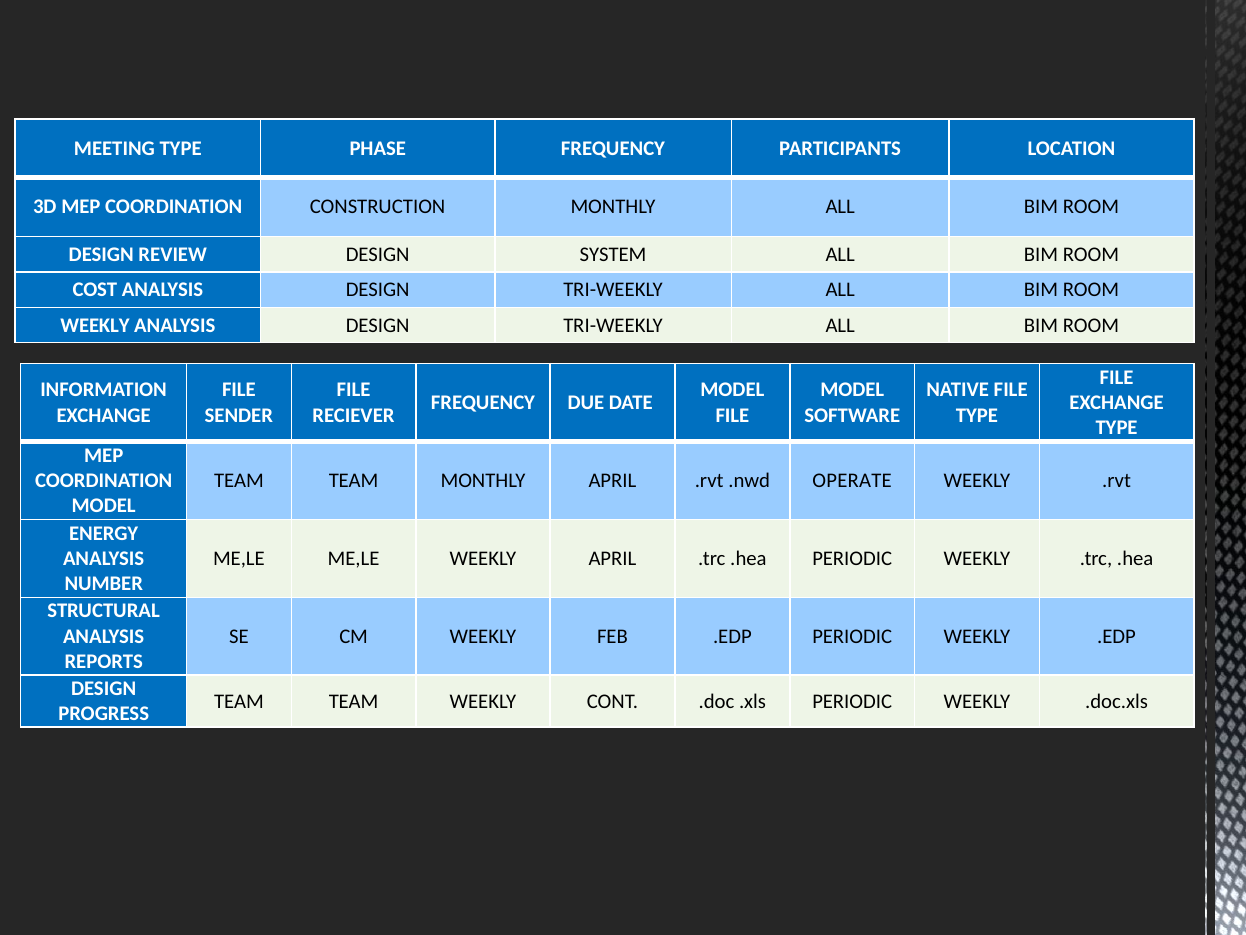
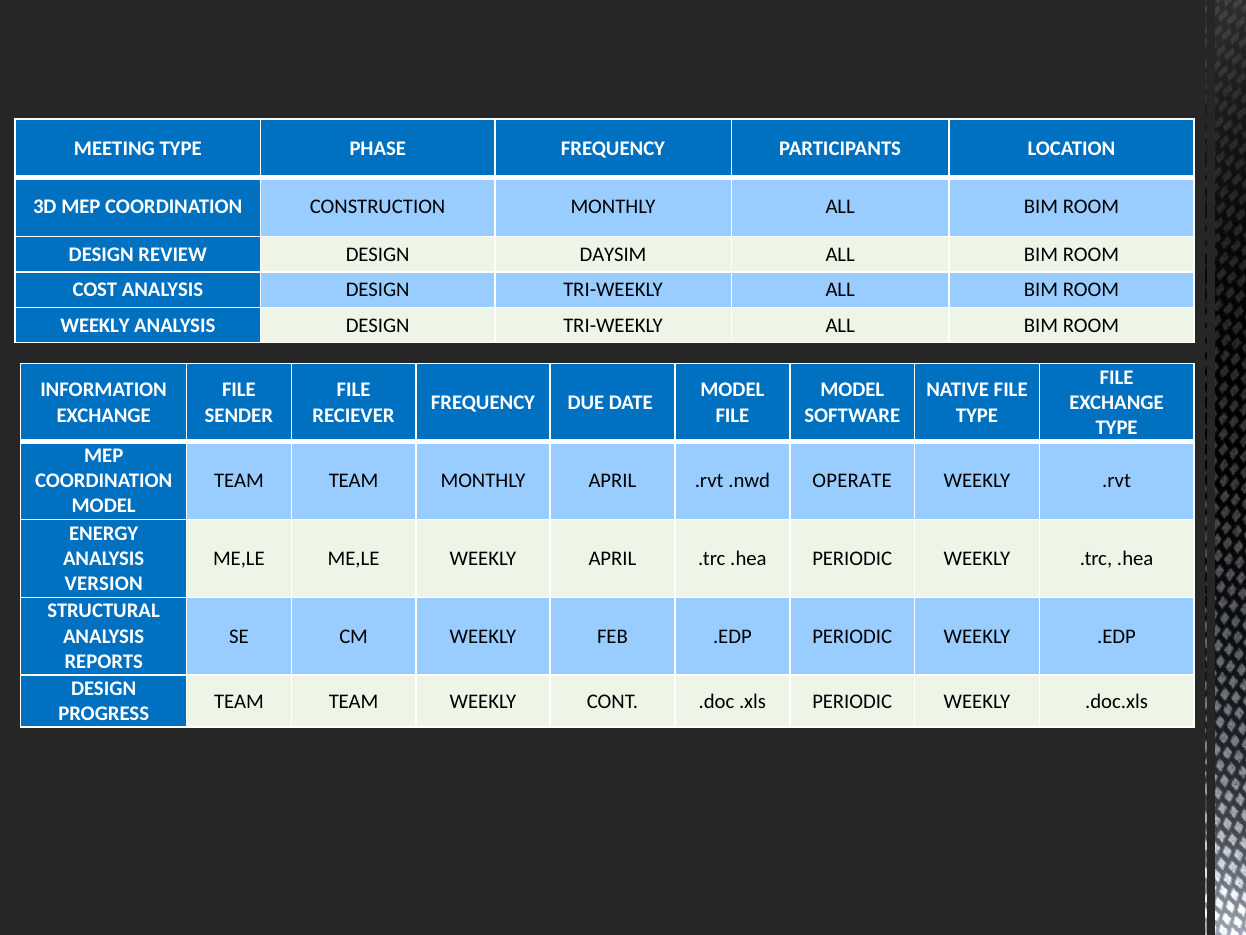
SYSTEM: SYSTEM -> DAYSIM
NUMBER: NUMBER -> VERSION
